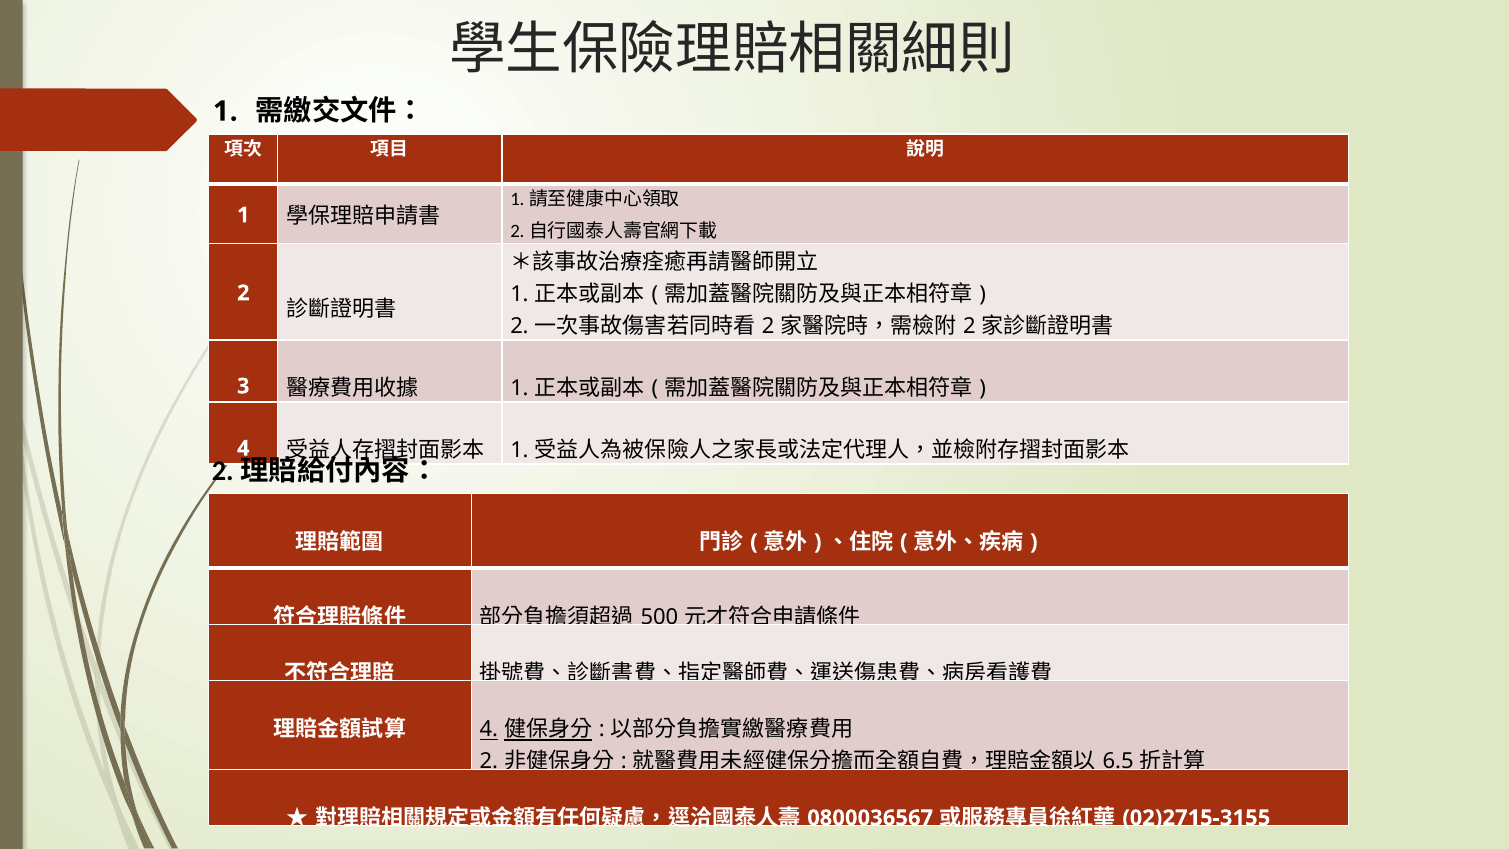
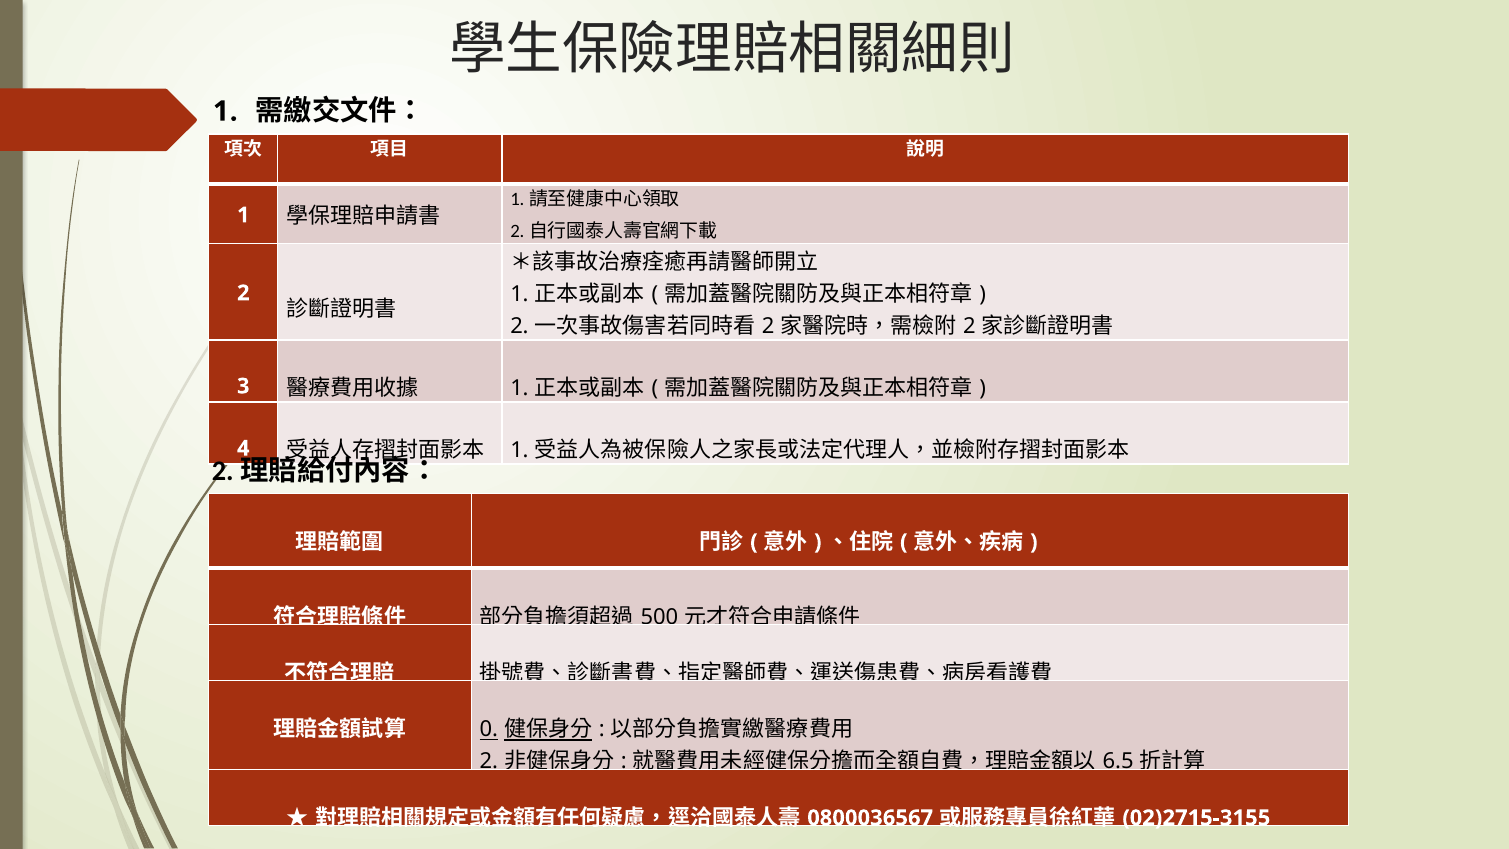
4 at (489, 729): 4 -> 0
